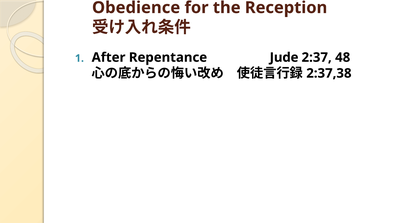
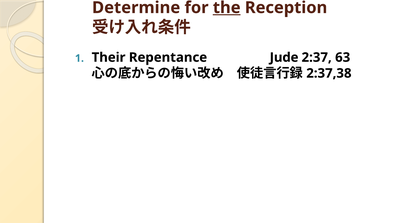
Obedience: Obedience -> Determine
the underline: none -> present
After: After -> Their
48: 48 -> 63
